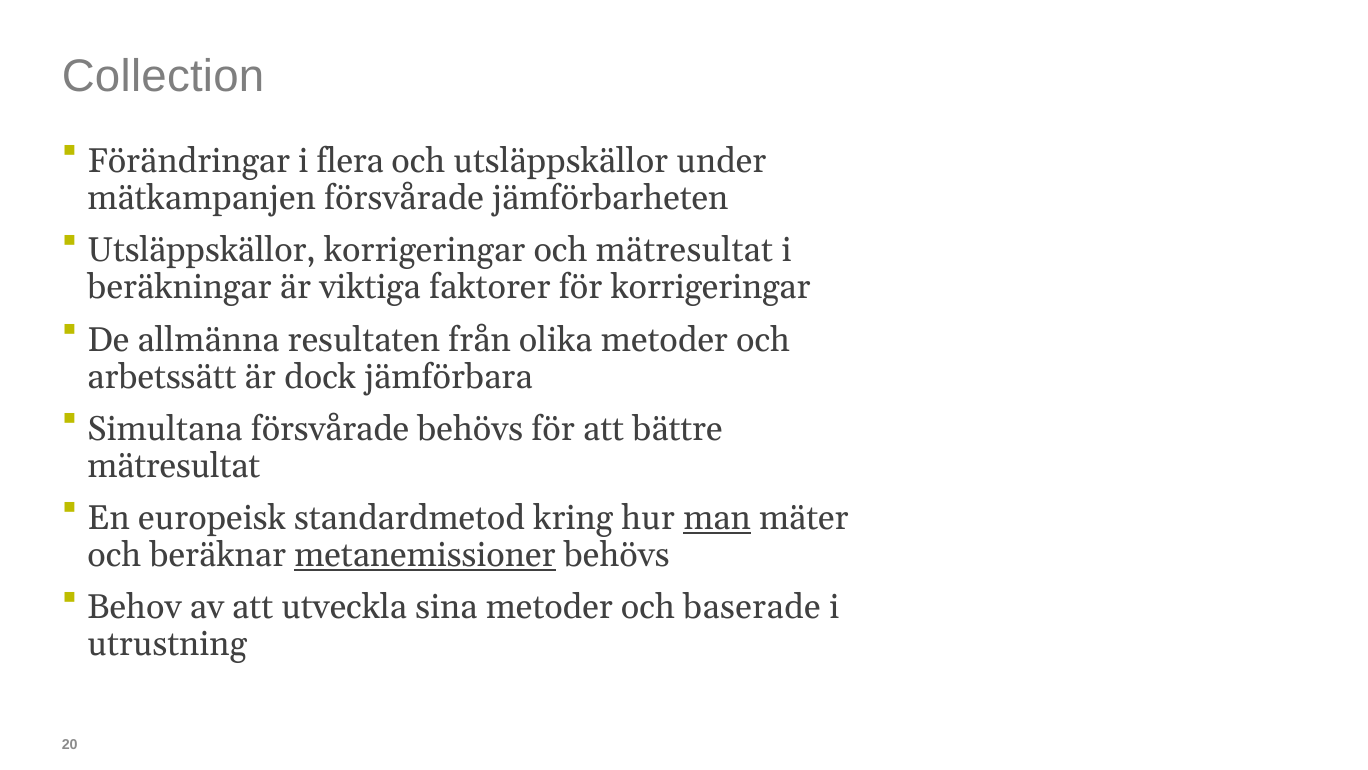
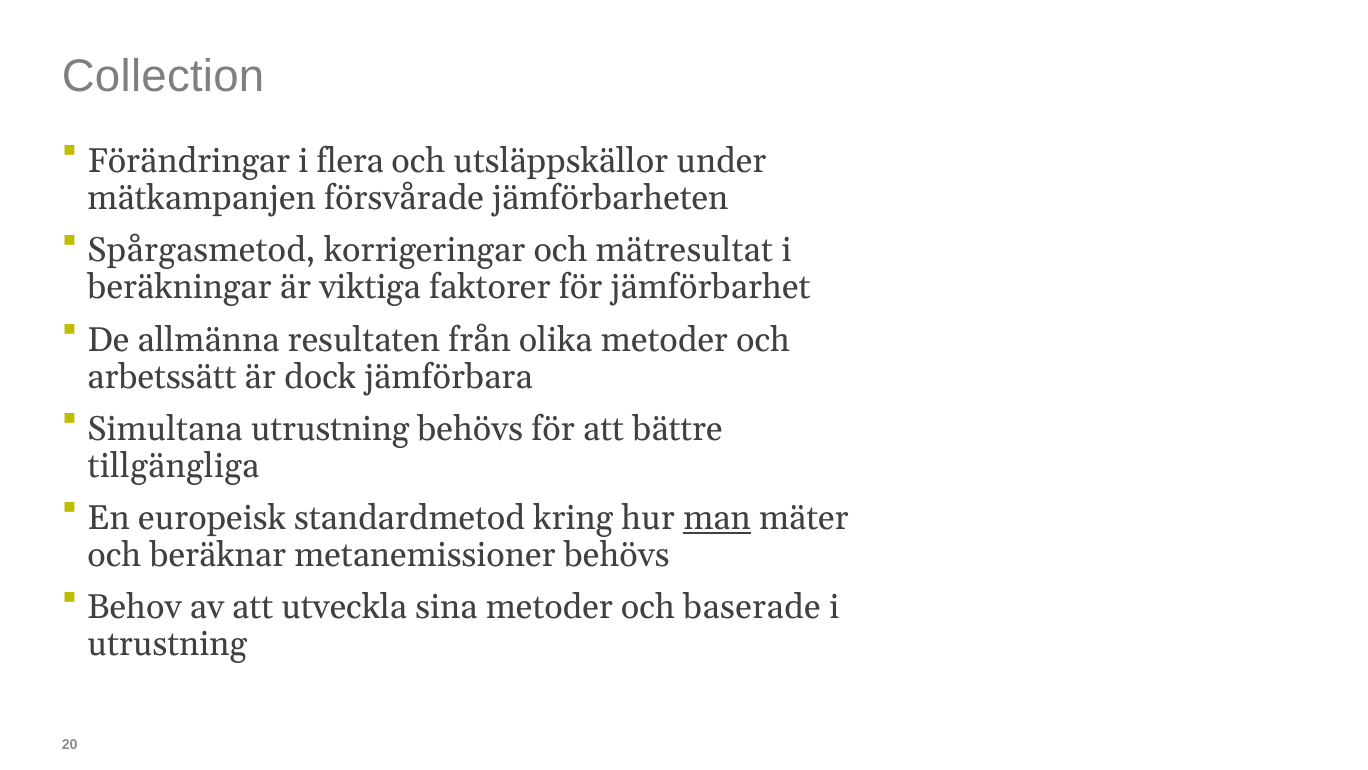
Utsläppskällor at (202, 250): Utsläppskällor -> Spårgasmetod
för korrigeringar: korrigeringar -> jämförbarhet
Simultana försvårade: försvårade -> utrustning
mätresultat at (174, 466): mätresultat -> tillgängliga
metanemissioner underline: present -> none
